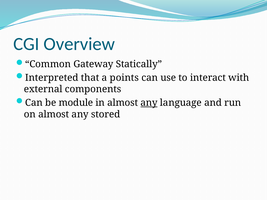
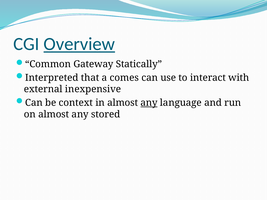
Overview underline: none -> present
points: points -> comes
components: components -> inexpensive
module: module -> context
